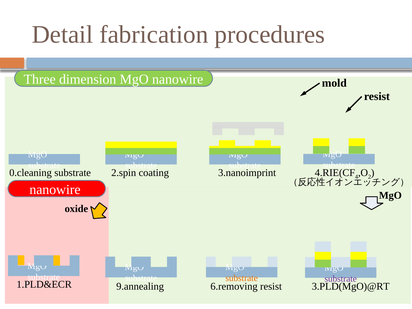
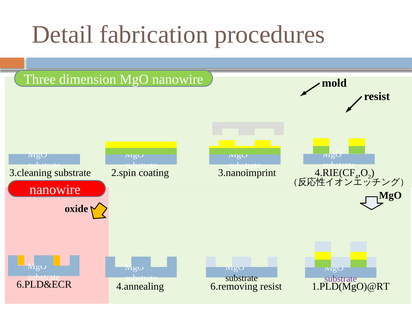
0.cleaning: 0.cleaning -> 3.cleaning
substrate at (242, 278) colour: orange -> black
1.PLD&ECR: 1.PLD&ECR -> 6.PLD&ECR
9.annealing: 9.annealing -> 4.annealing
3.PLD(MgO)@RT: 3.PLD(MgO)@RT -> 1.PLD(MgO)@RT
